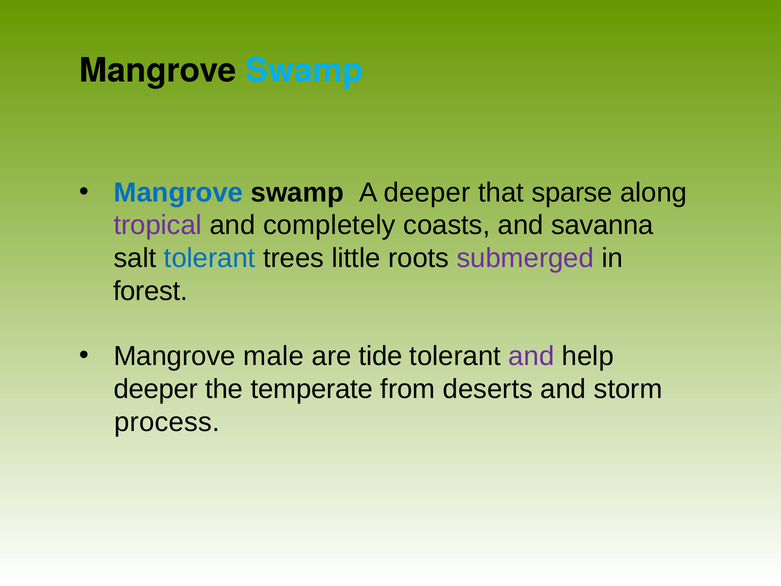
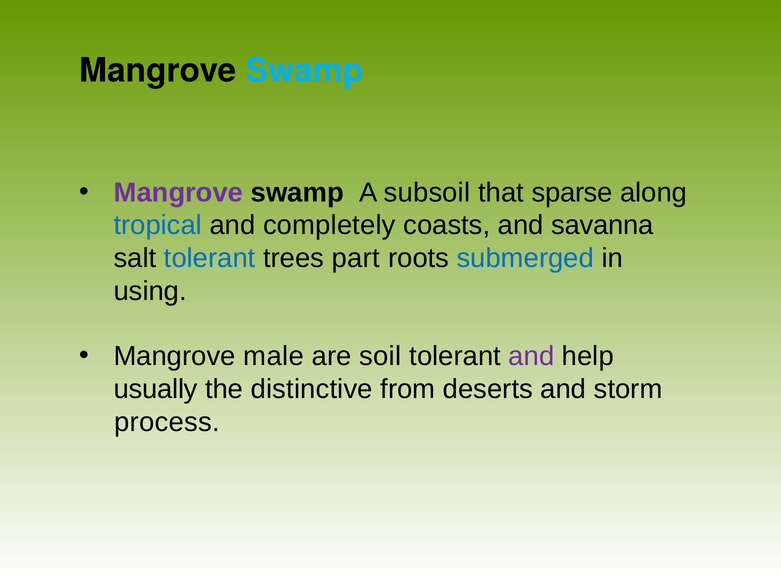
Mangrove at (178, 192) colour: blue -> purple
A deeper: deeper -> subsoil
tropical colour: purple -> blue
little: little -> part
submerged colour: purple -> blue
forest: forest -> using
tide: tide -> soil
deeper at (156, 389): deeper -> usually
temperate: temperate -> distinctive
